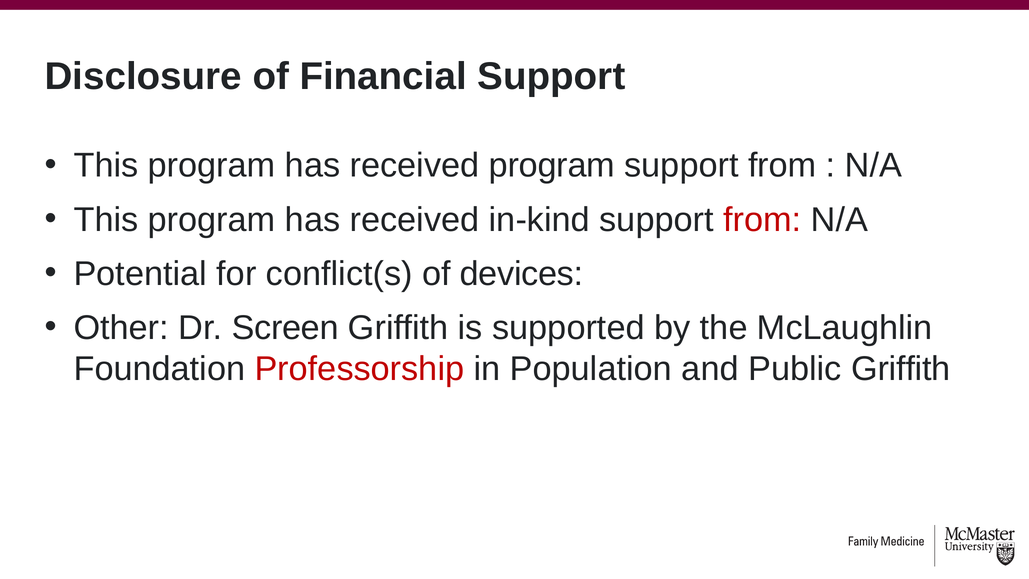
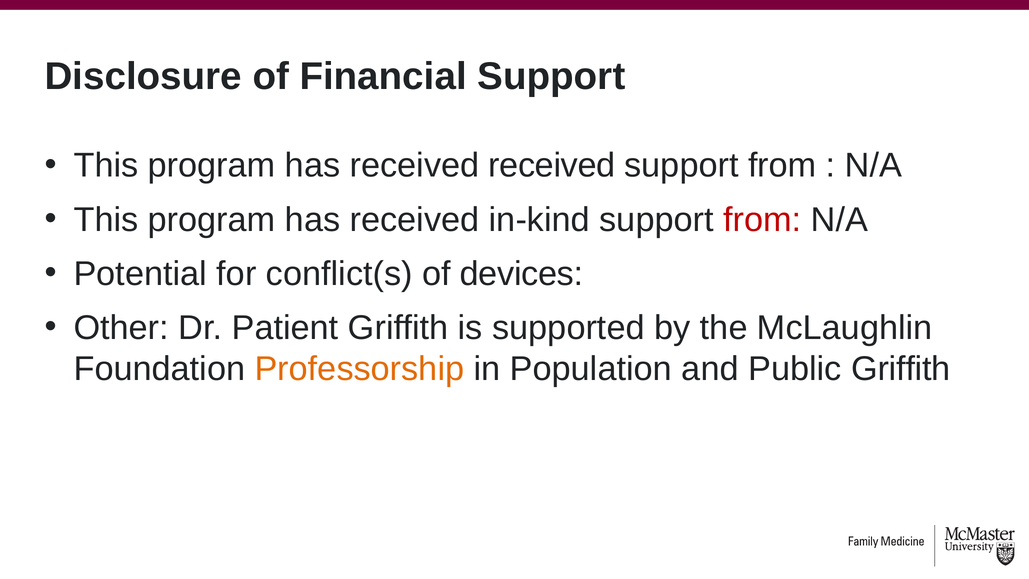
received program: program -> received
Screen: Screen -> Patient
Professorship colour: red -> orange
